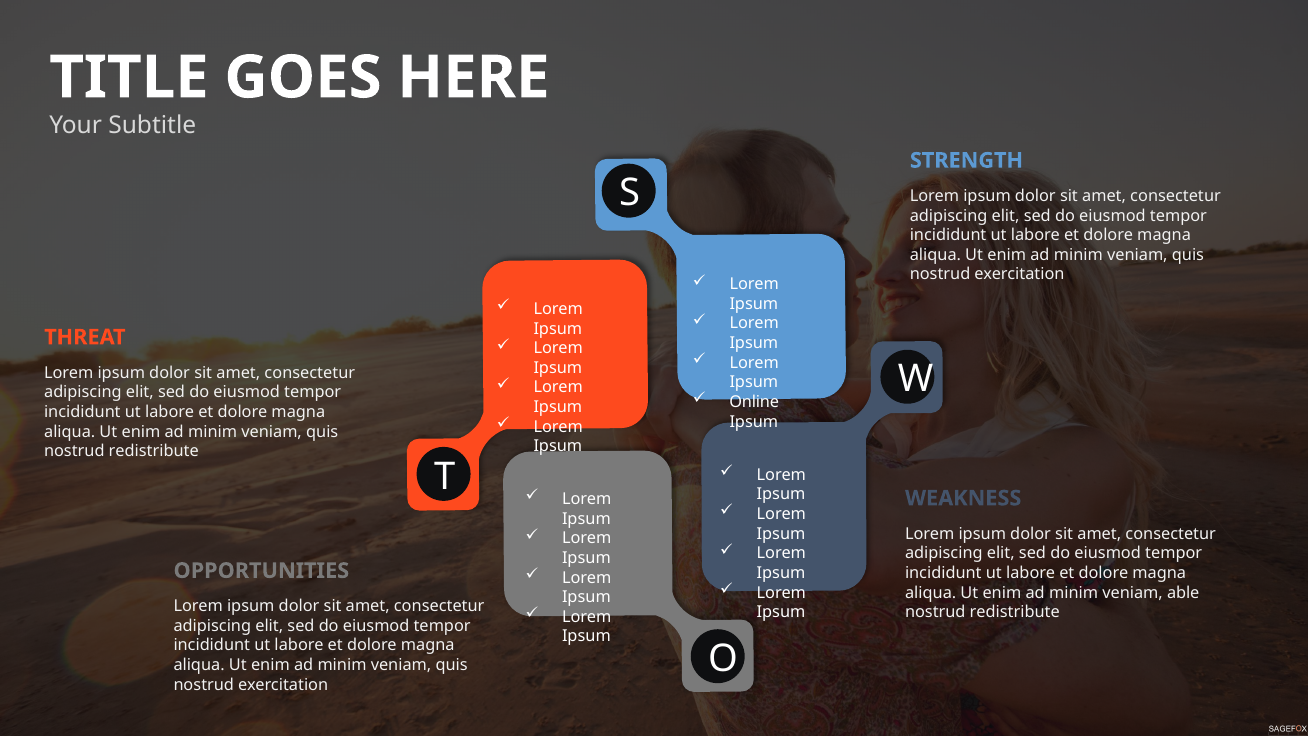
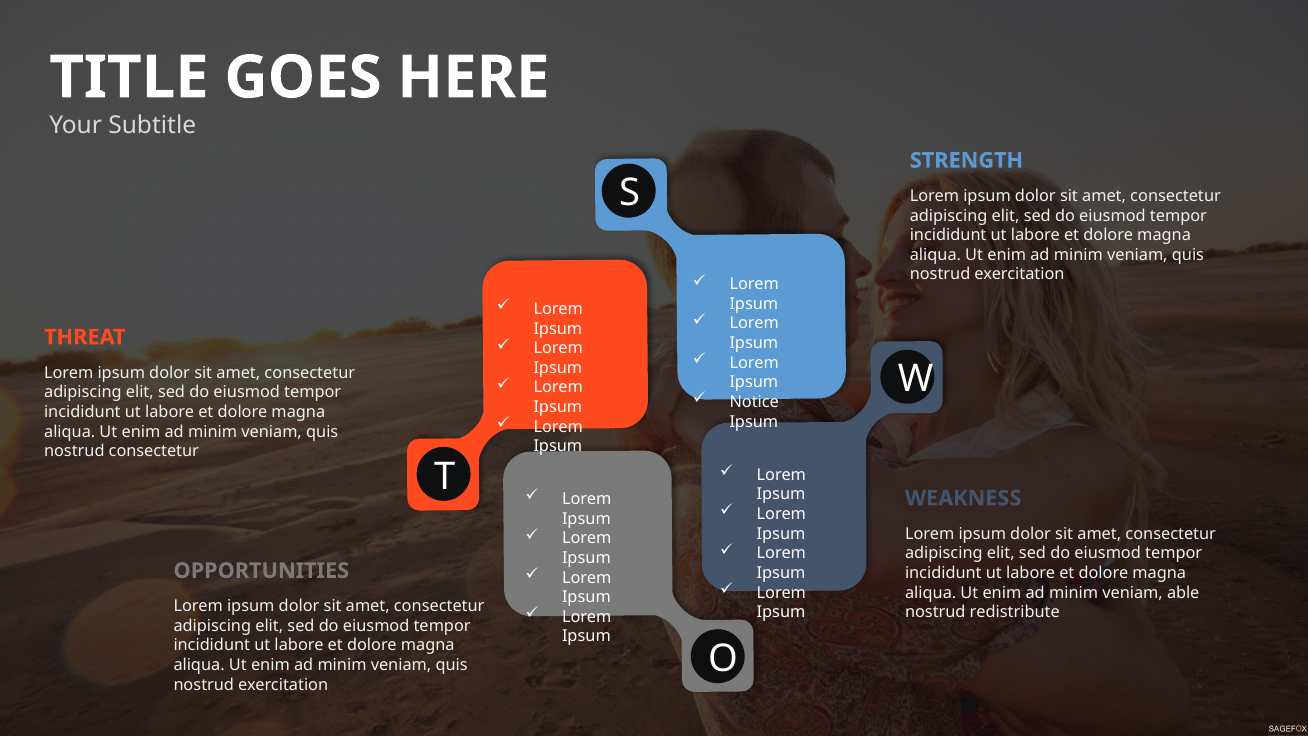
Online: Online -> Notice
redistribute at (154, 451): redistribute -> consectetur
